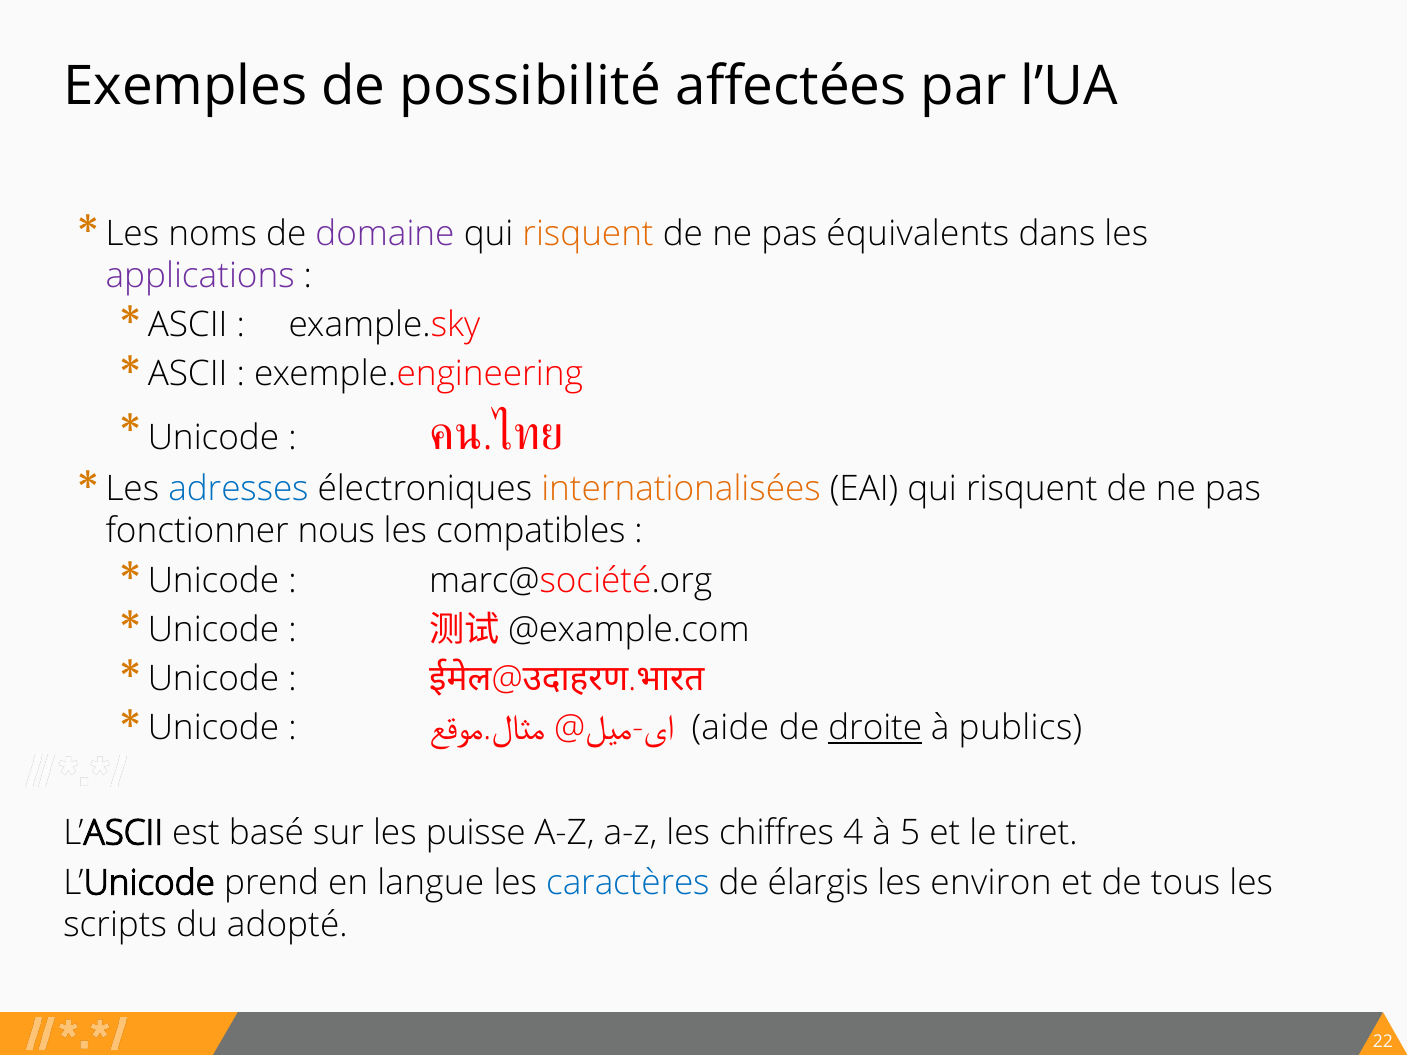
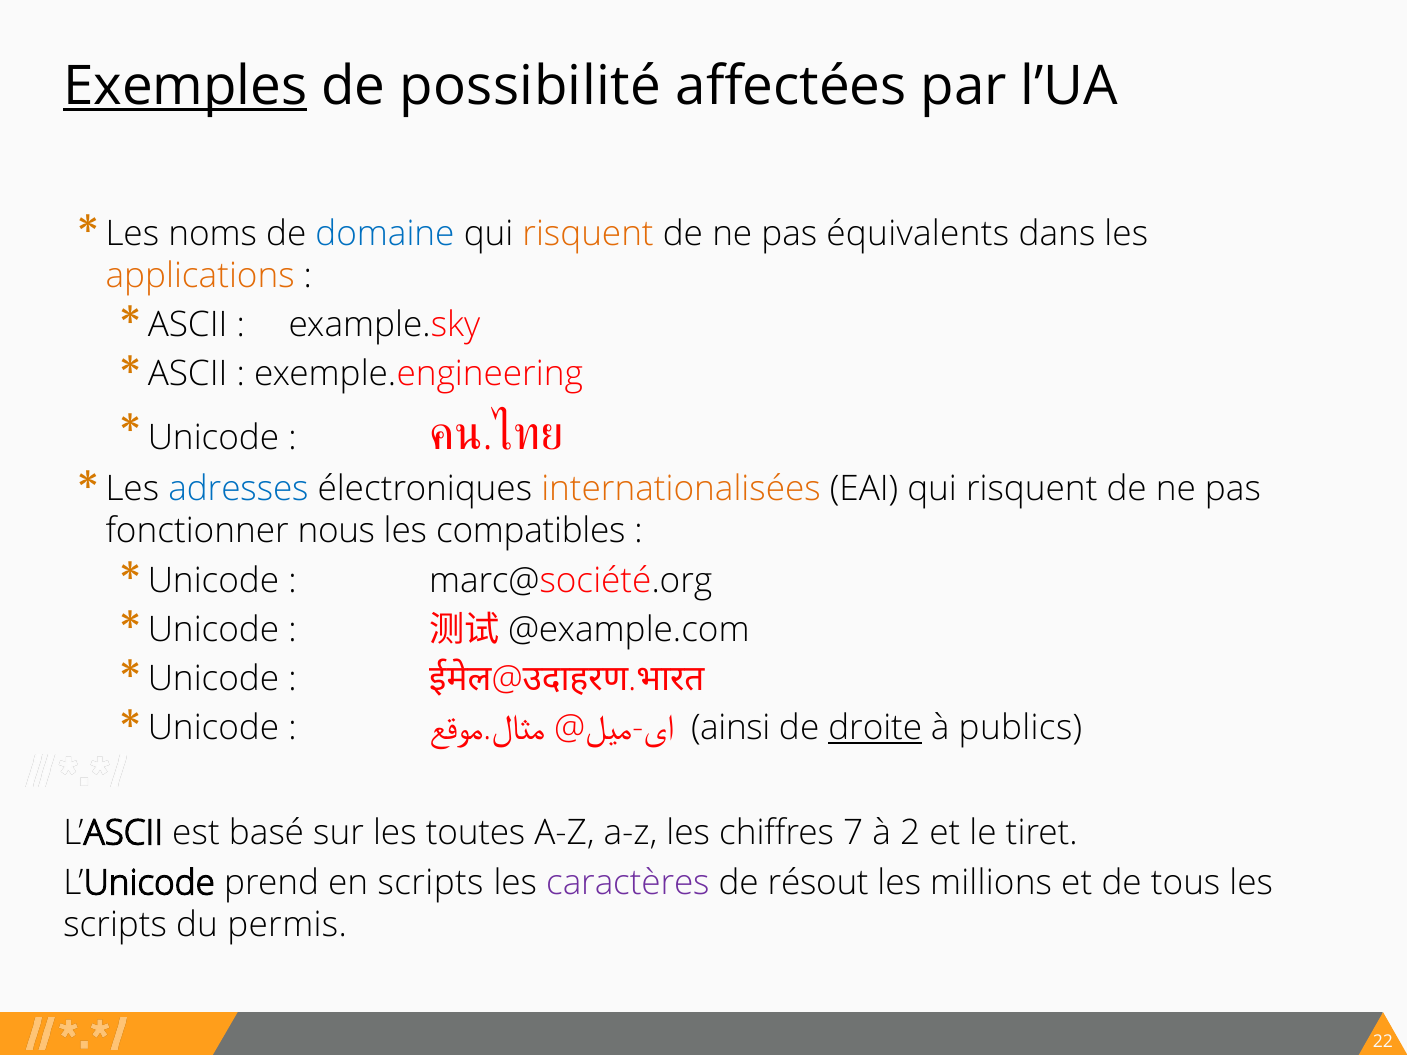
Exemples underline: none -> present
domaine colour: purple -> blue
applications colour: purple -> orange
aide: aide -> ainsi
puisse: puisse -> toutes
4: 4 -> 7
5: 5 -> 2
en langue: langue -> scripts
caractères colour: blue -> purple
élargis: élargis -> résout
environ: environ -> millions
adopté: adopté -> permis
